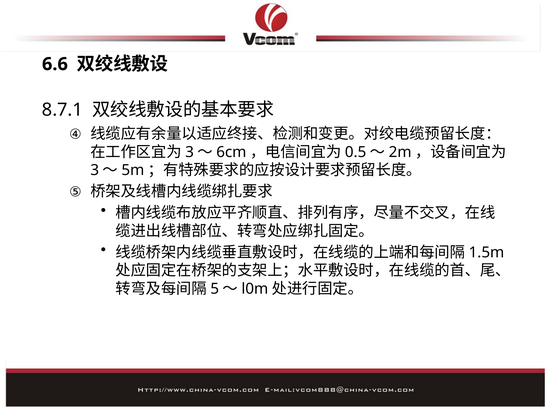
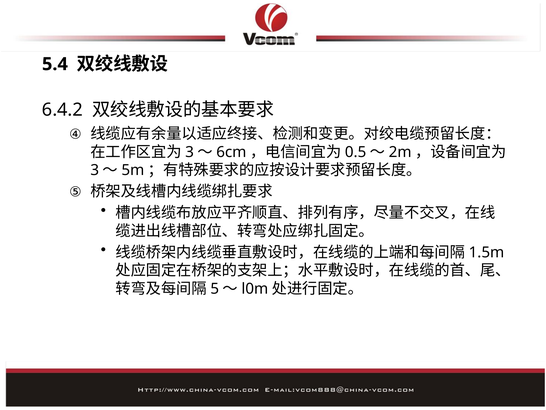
6.6: 6.6 -> 5.4
8.7.1: 8.7.1 -> 6.4.2
